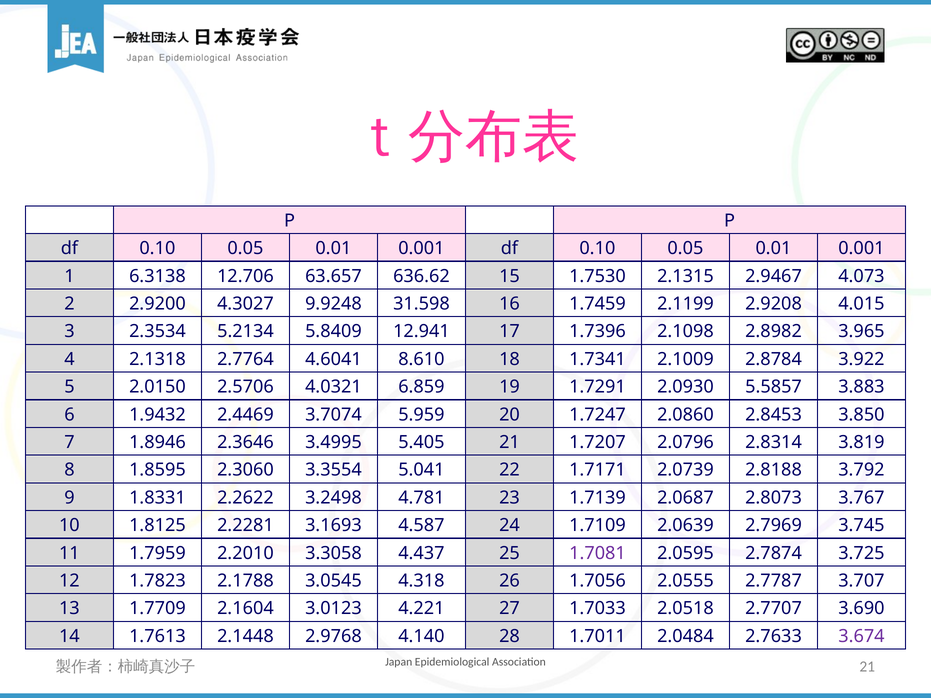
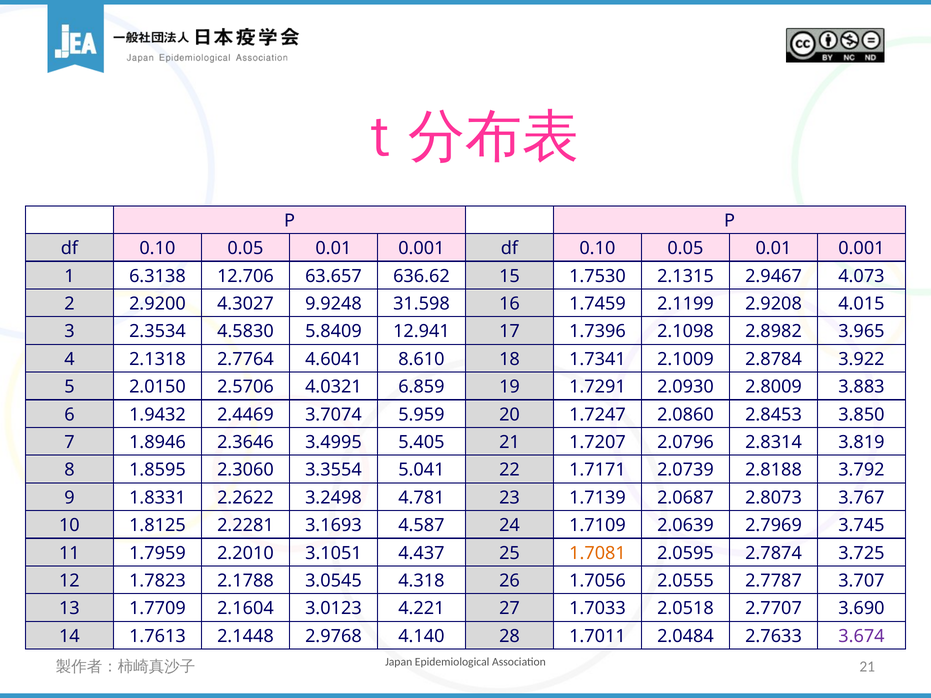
5.2134: 5.2134 -> 4.5830
5.5857: 5.5857 -> 2.8009
3.3058: 3.3058 -> 3.1051
1.7081 colour: purple -> orange
